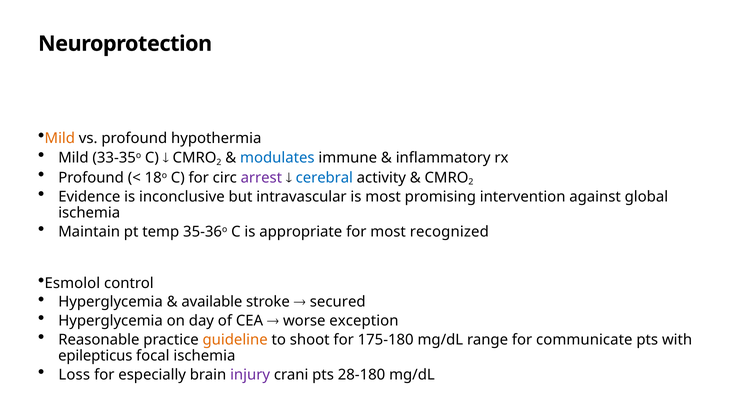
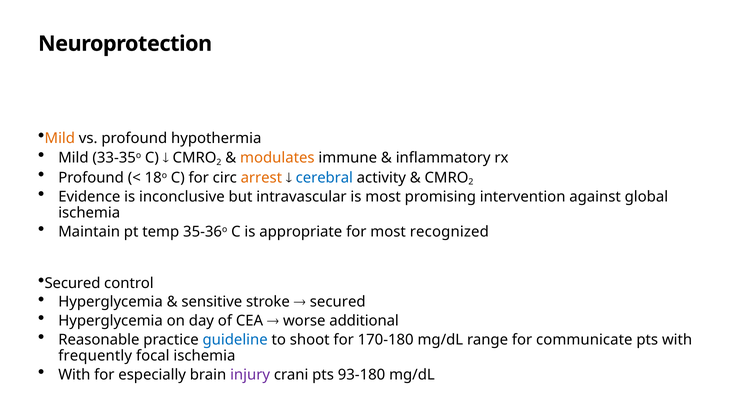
modulates colour: blue -> orange
arrest colour: purple -> orange
Esmolol at (72, 283): Esmolol -> Secured
available: available -> sensitive
exception: exception -> additional
guideline colour: orange -> blue
175-180: 175-180 -> 170-180
epilepticus: epilepticus -> frequently
Loss at (74, 374): Loss -> With
28-180: 28-180 -> 93-180
